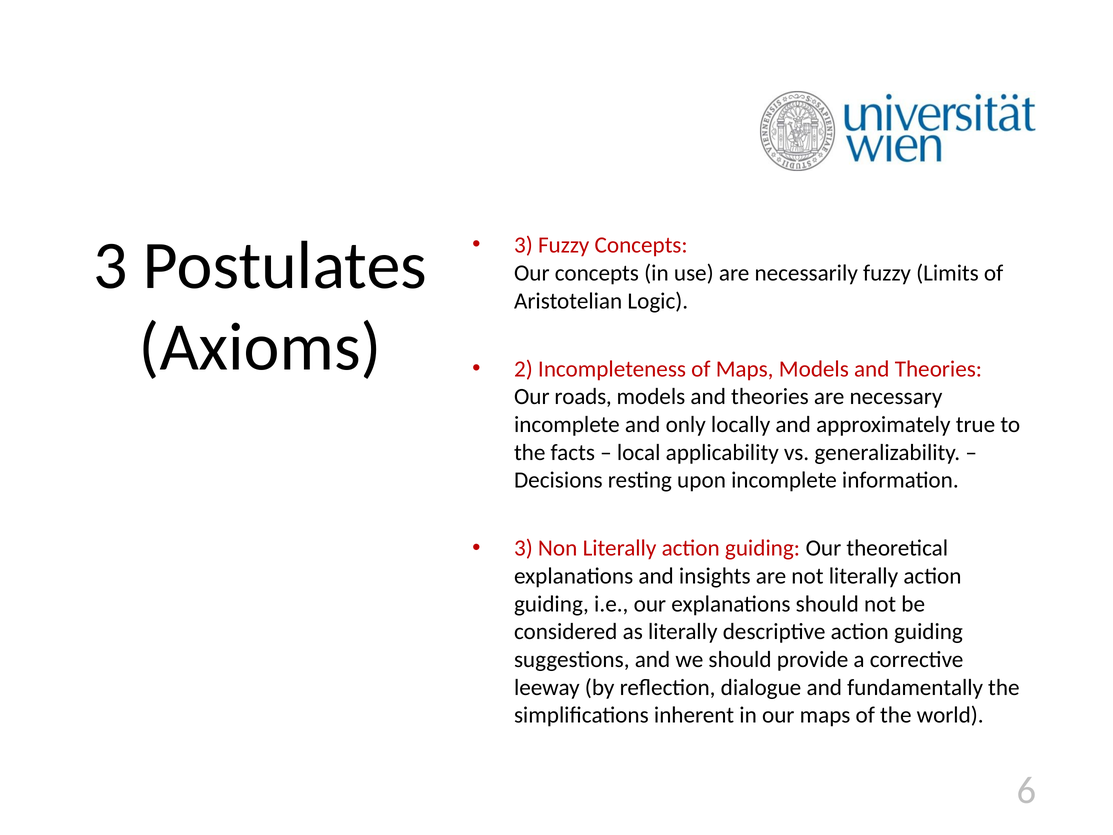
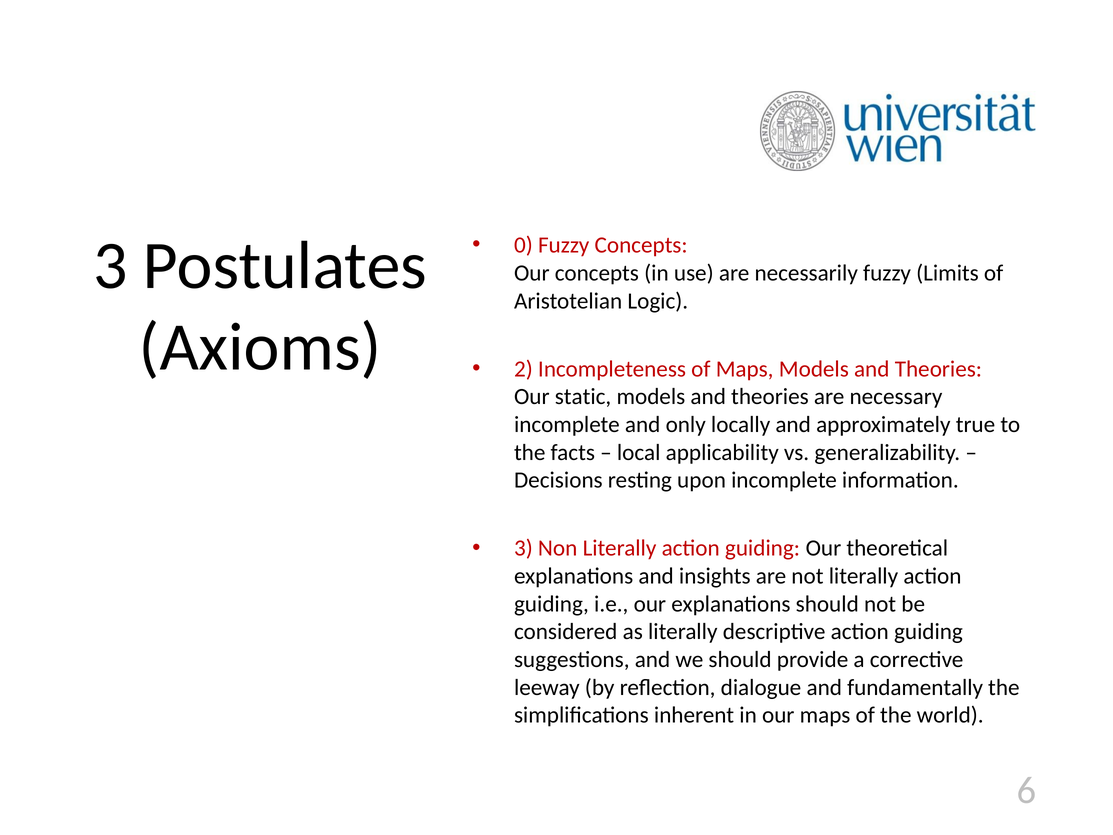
3 at (523, 245): 3 -> 0
roads: roads -> static
